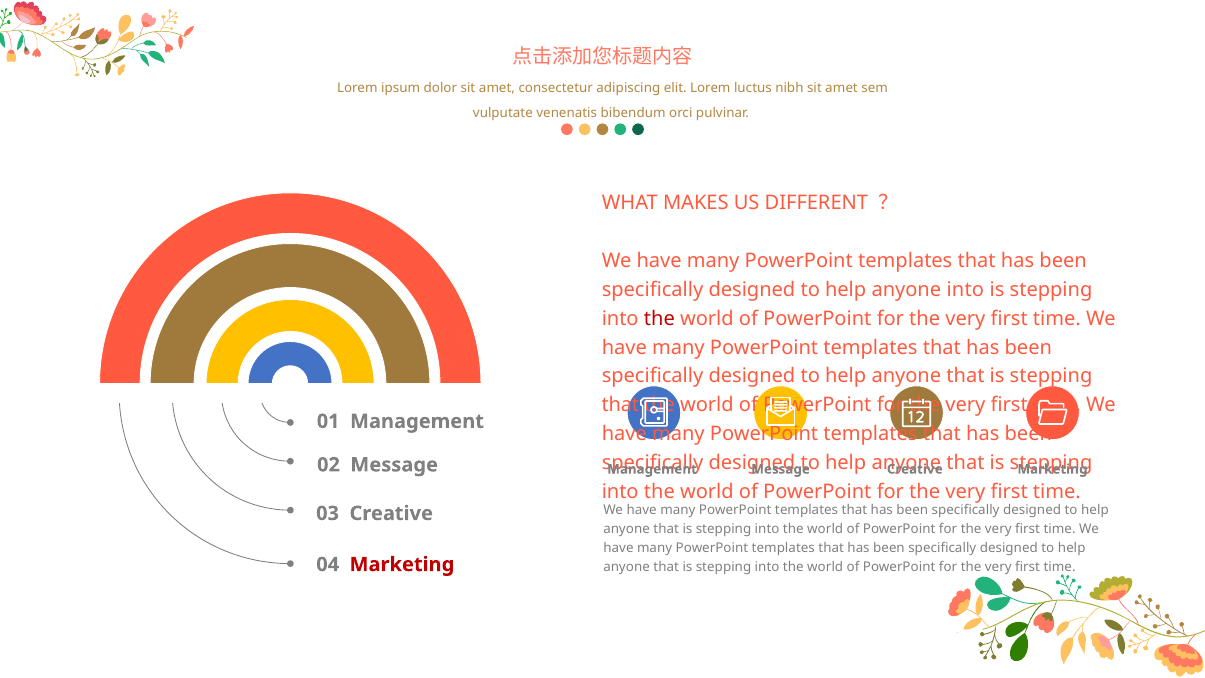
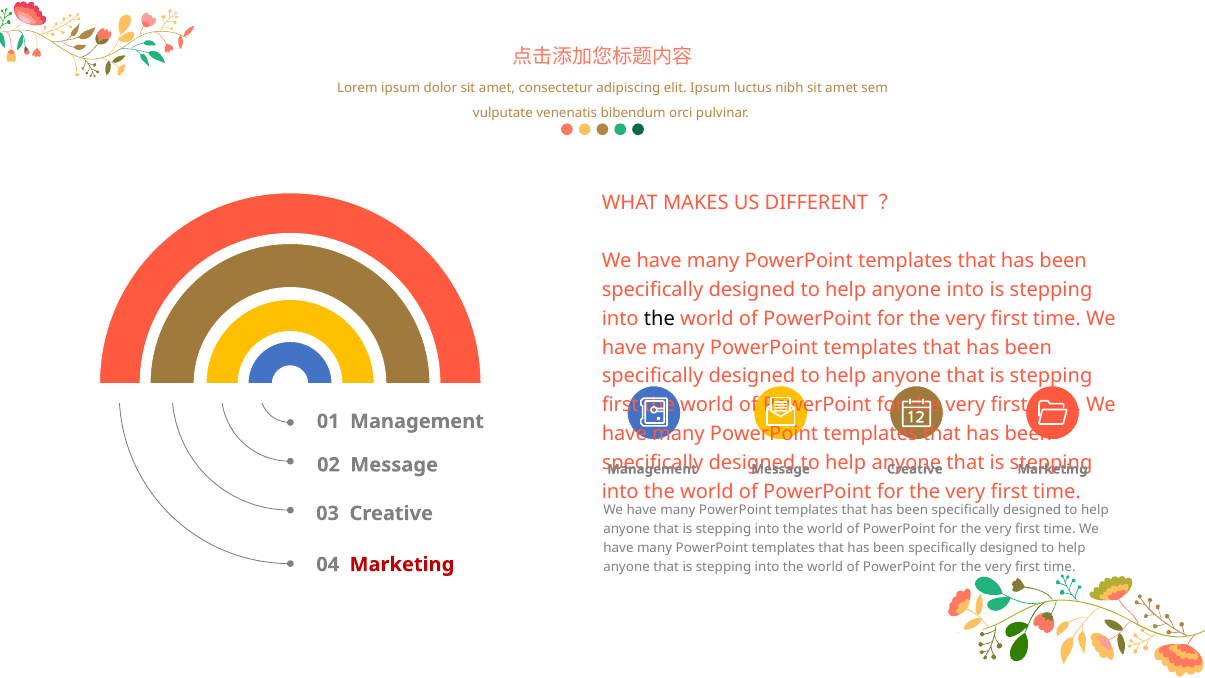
elit Lorem: Lorem -> Ipsum
the at (659, 318) colour: red -> black
that at (620, 405): that -> first
